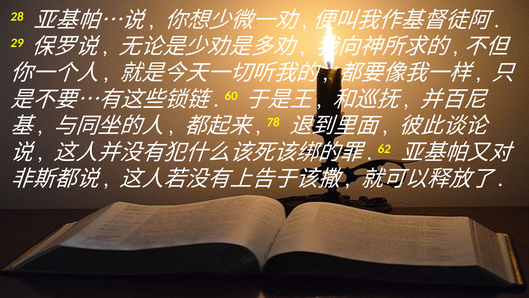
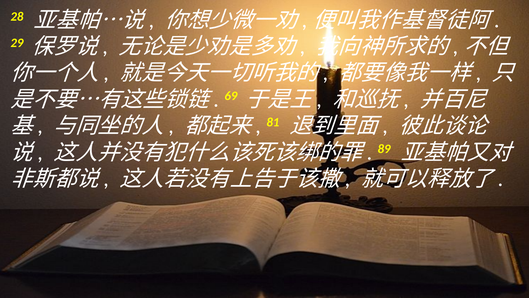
60: 60 -> 69
78: 78 -> 81
62: 62 -> 89
